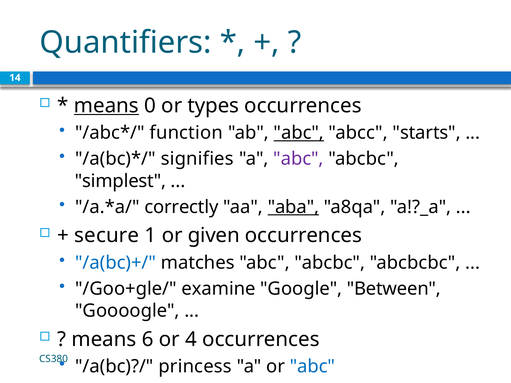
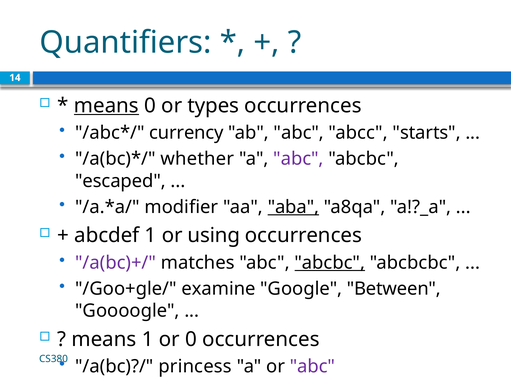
function: function -> currency
abc at (299, 133) underline: present -> none
signifies: signifies -> whether
simplest: simplest -> escaped
correctly: correctly -> modifier
secure: secure -> abcdef
given: given -> using
/a(bc)+/ colour: blue -> purple
abcbc at (330, 263) underline: none -> present
means 6: 6 -> 1
or 4: 4 -> 0
abc at (312, 367) colour: blue -> purple
